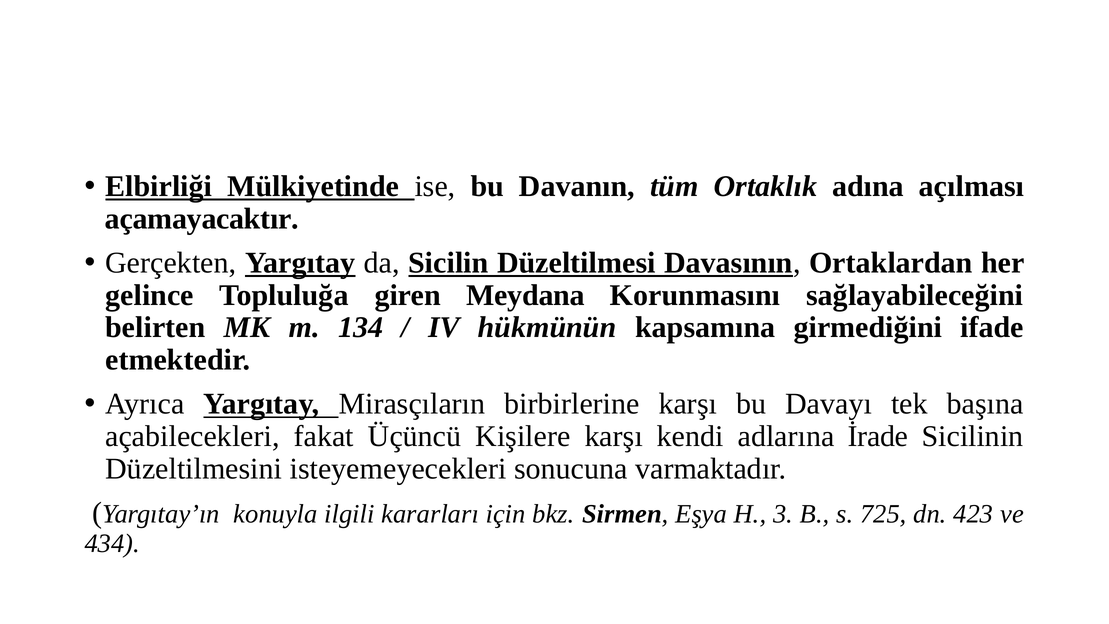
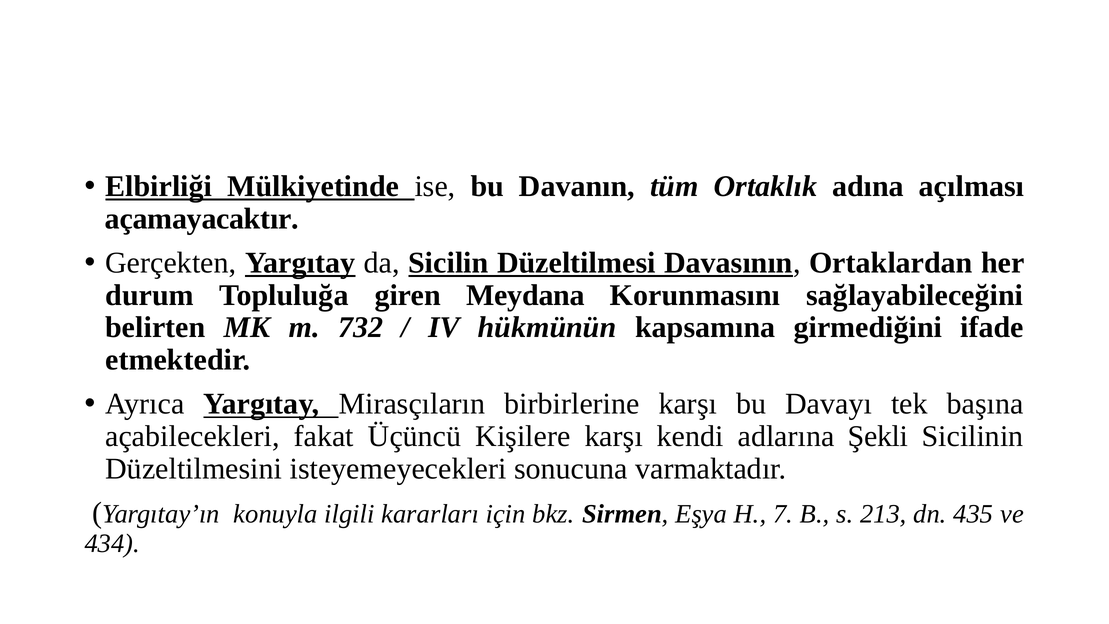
gelince: gelince -> durum
134: 134 -> 732
İrade: İrade -> Şekli
3: 3 -> 7
725: 725 -> 213
423: 423 -> 435
